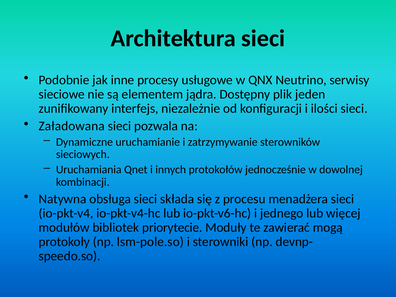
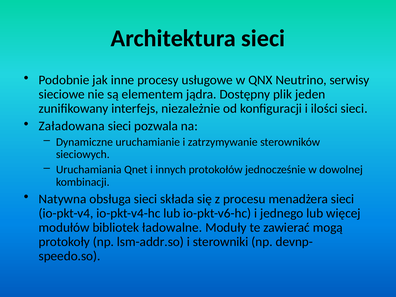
priorytecie: priorytecie -> ładowalne
lsm-pole.so: lsm-pole.so -> lsm-addr.so
